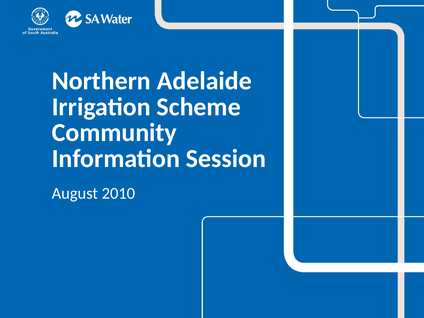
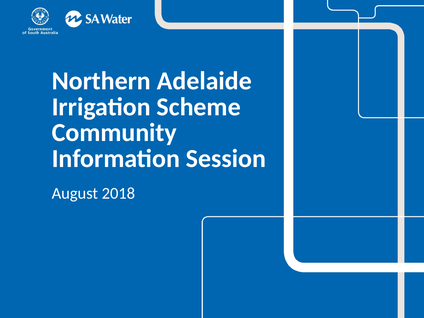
2010: 2010 -> 2018
